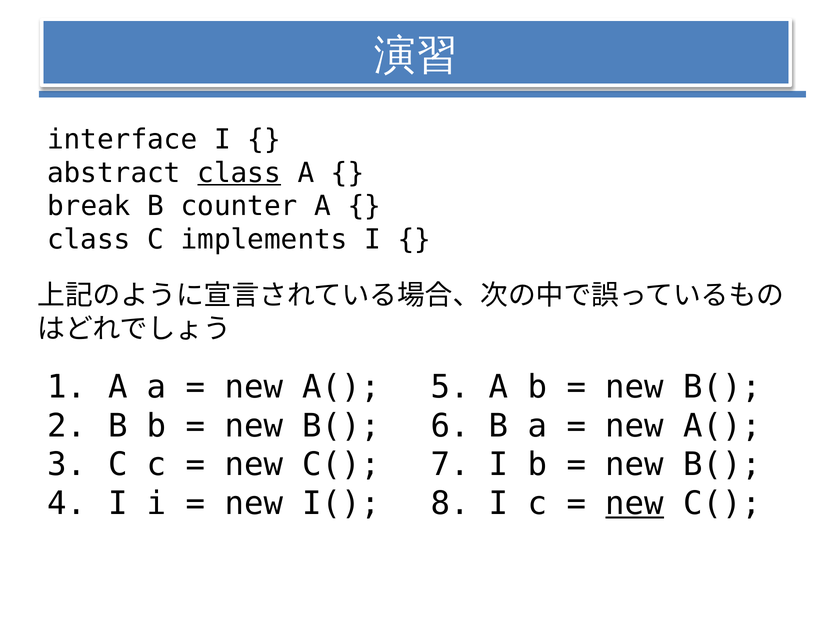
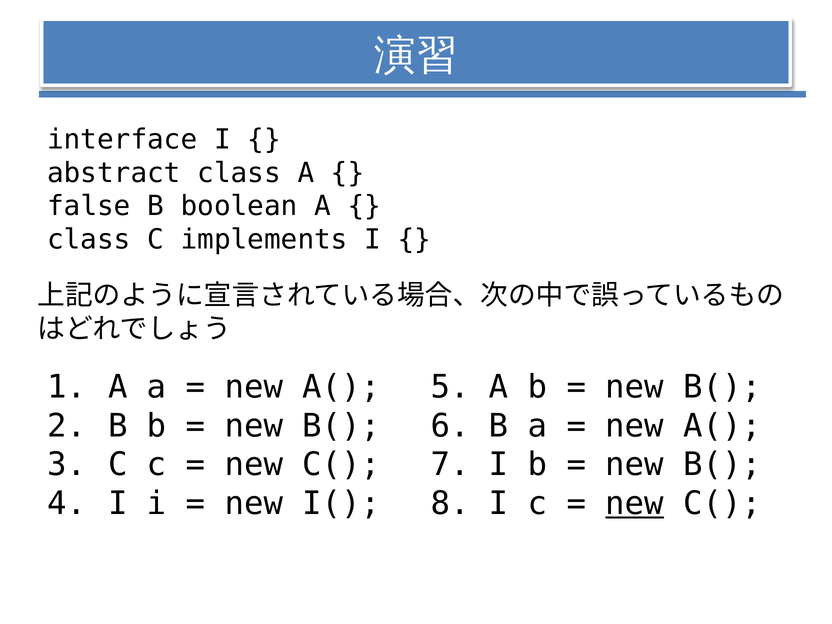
class at (239, 173) underline: present -> none
break: break -> false
counter: counter -> boolean
